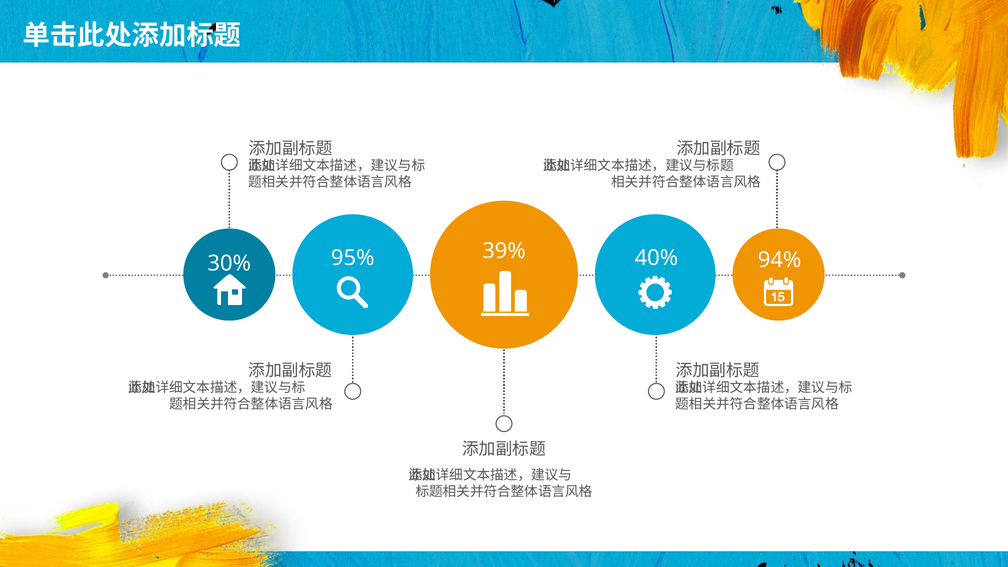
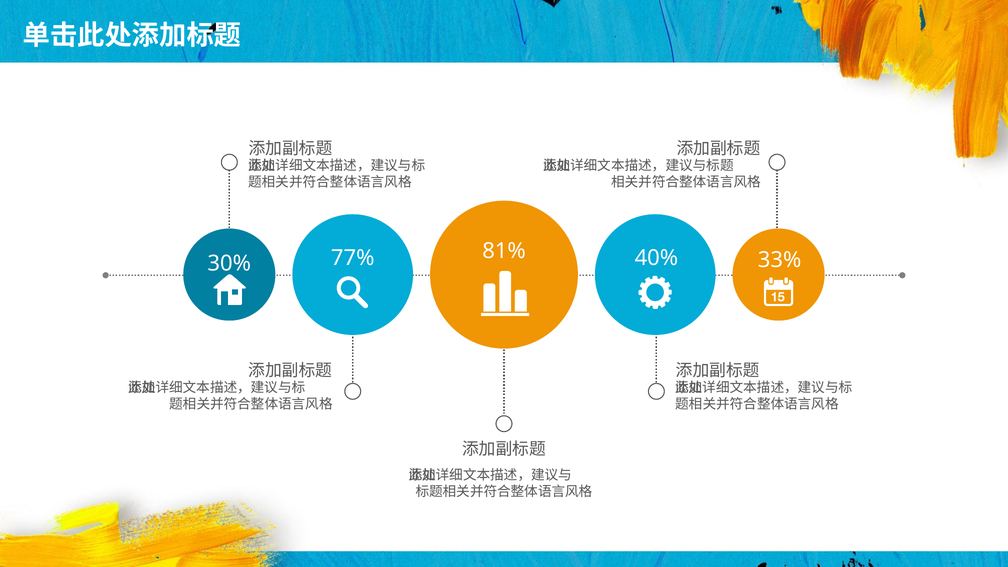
39%: 39% -> 81%
94%: 94% -> 33%
95%: 95% -> 77%
